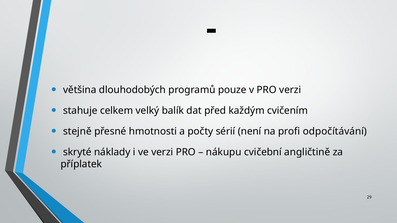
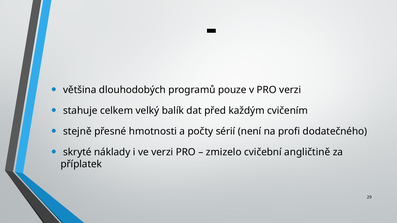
odpočítávání: odpočítávání -> dodatečného
nákupu: nákupu -> zmizelo
